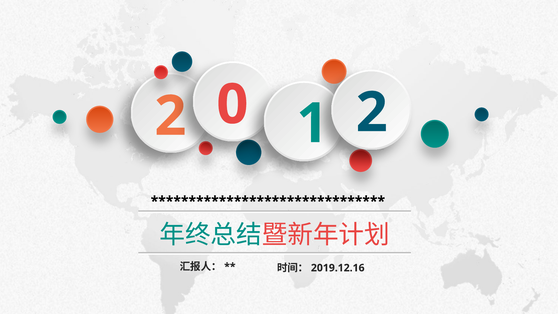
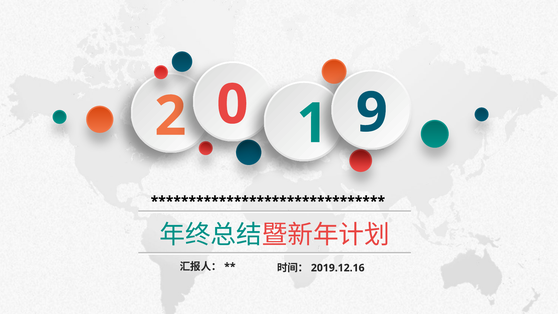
2 at (372, 113): 2 -> 9
